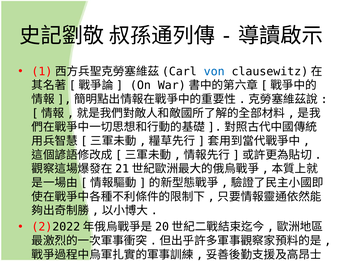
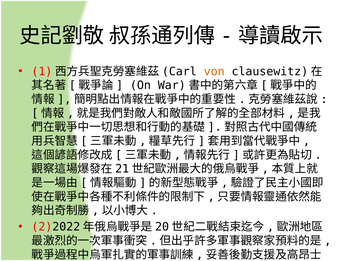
von colour: blue -> orange
